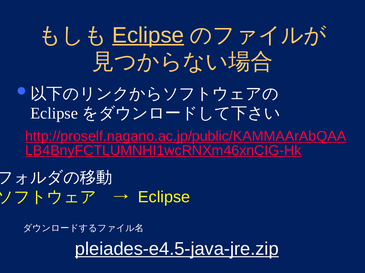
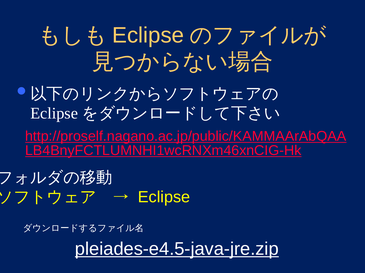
Eclipse at (148, 35) underline: present -> none
